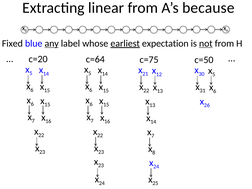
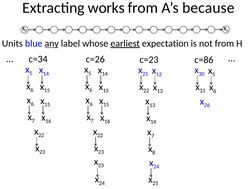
linear: linear -> works
Fixed: Fixed -> Units
not underline: present -> none
c=20: c=20 -> c=34
c=64: c=64 -> c=26
c=75: c=75 -> c=23
c=50: c=50 -> c=86
